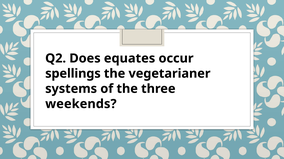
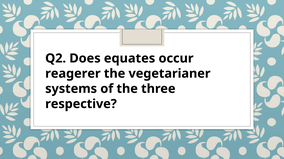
spellings: spellings -> reagerer
weekends: weekends -> respective
